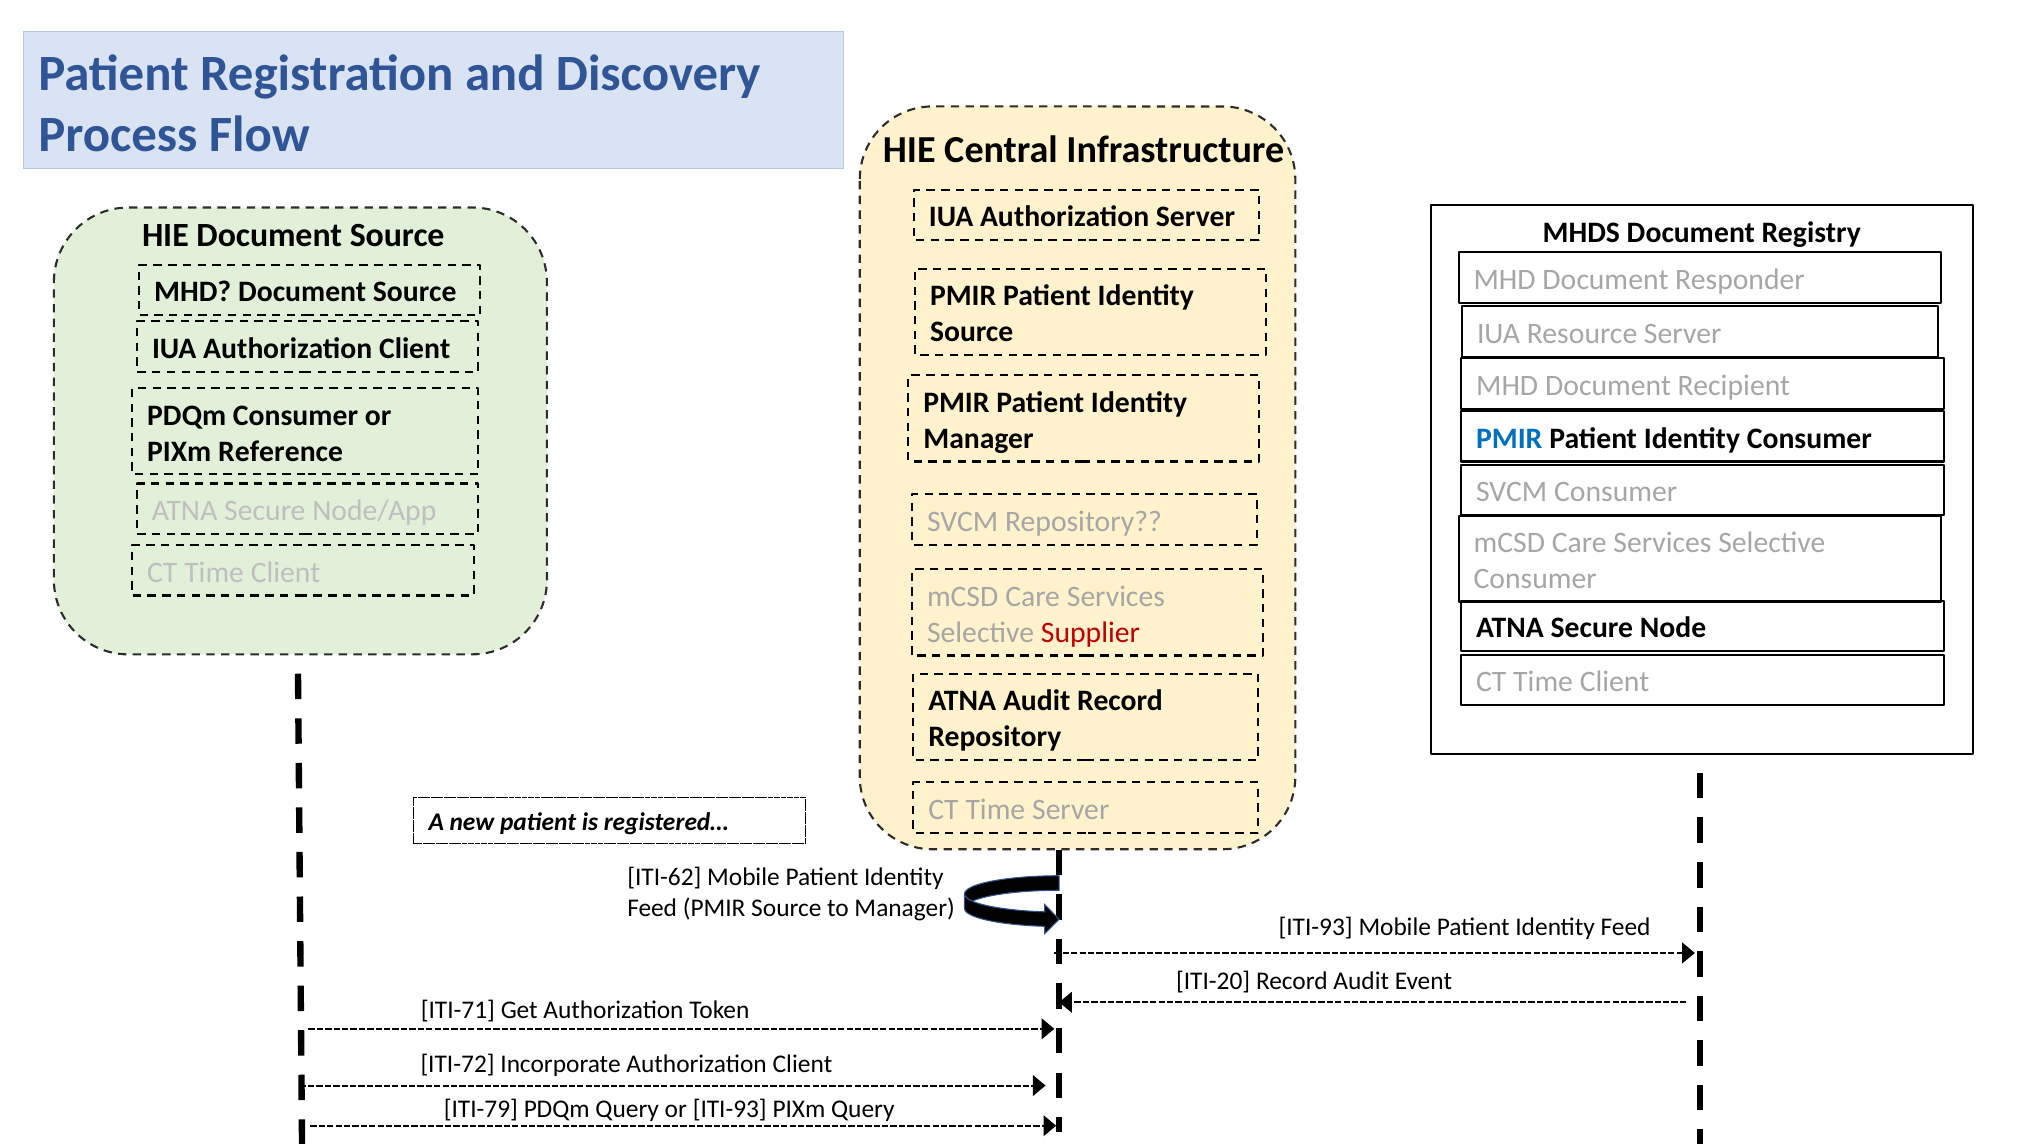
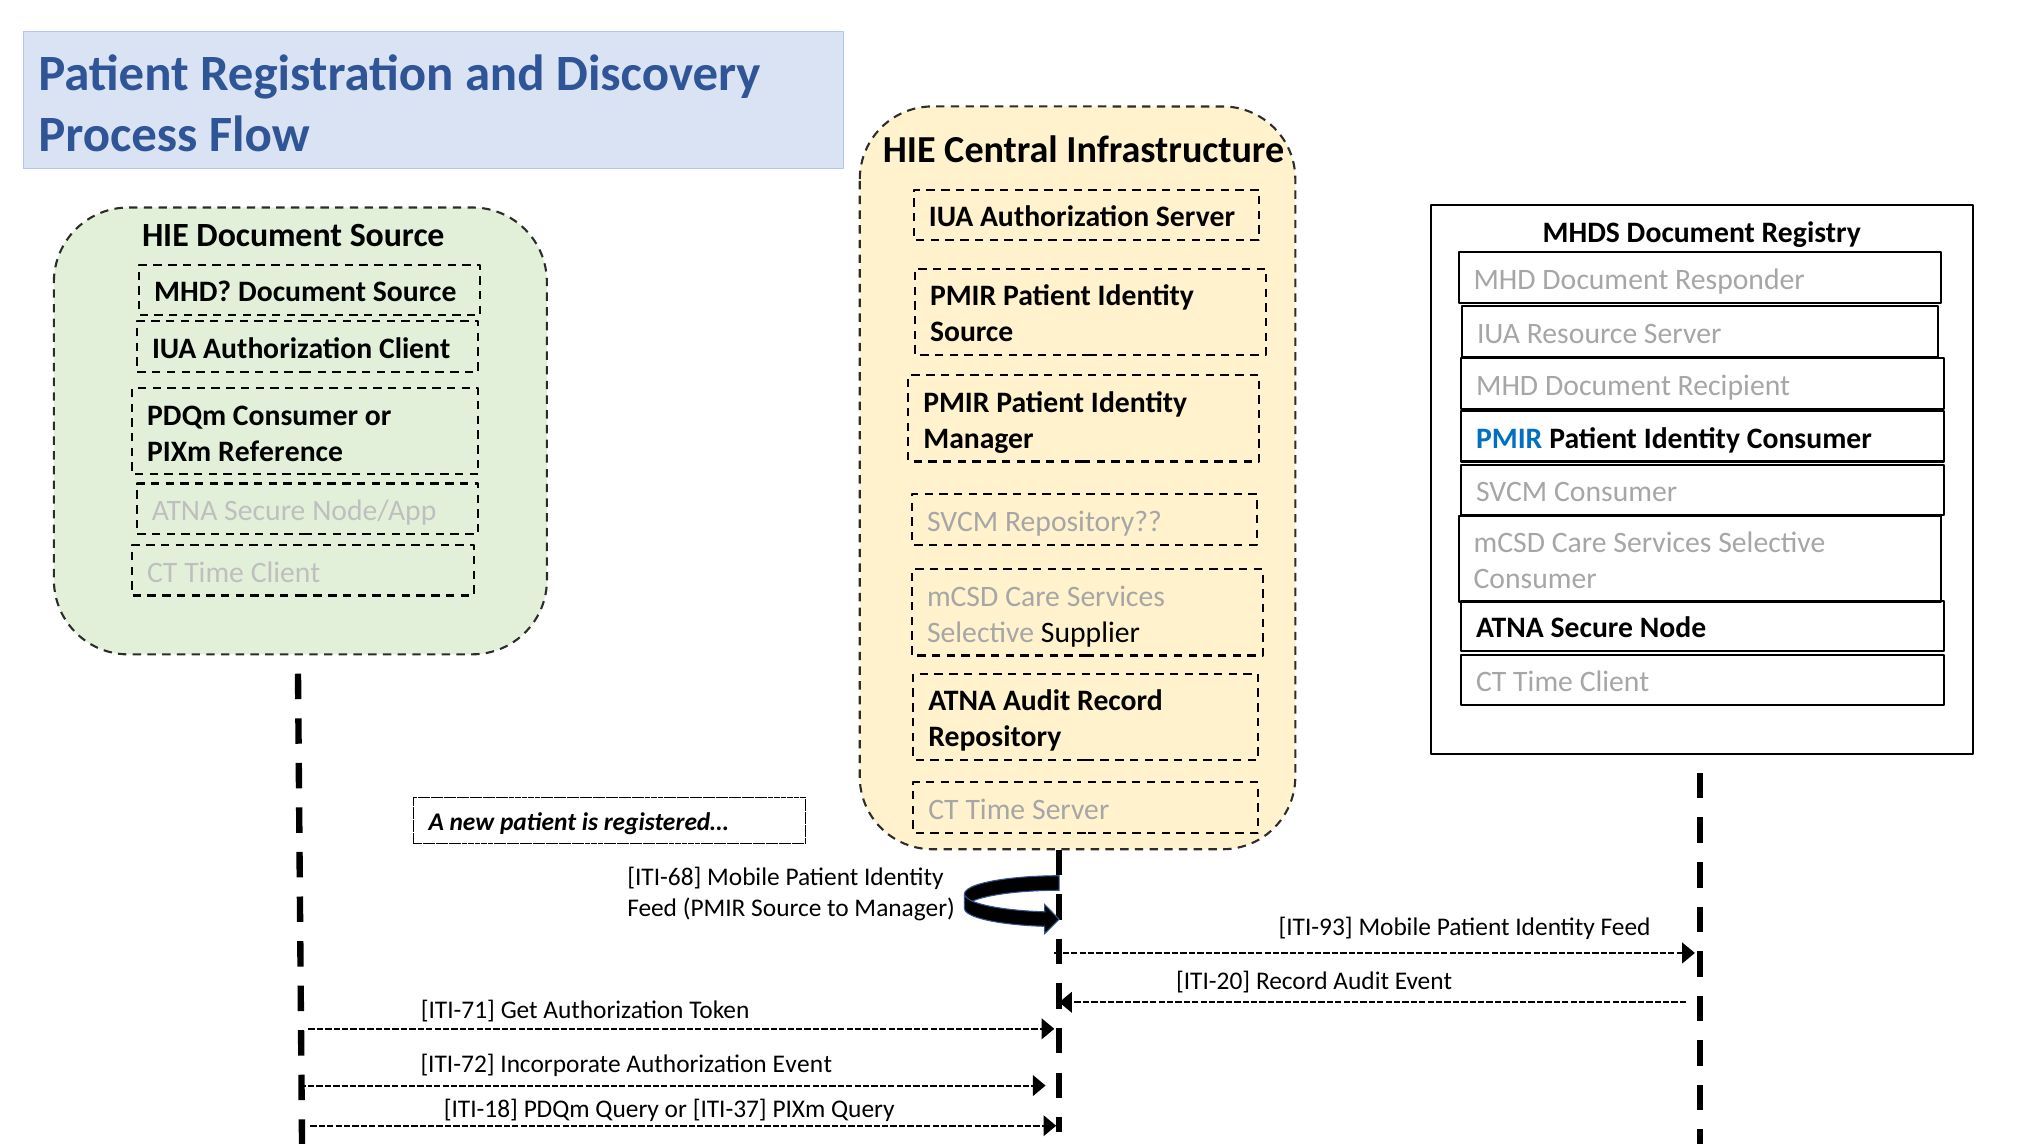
Supplier colour: red -> black
ITI-62: ITI-62 -> ITI-68
Incorporate Authorization Client: Client -> Event
ITI-79: ITI-79 -> ITI-18
or ITI-93: ITI-93 -> ITI-37
